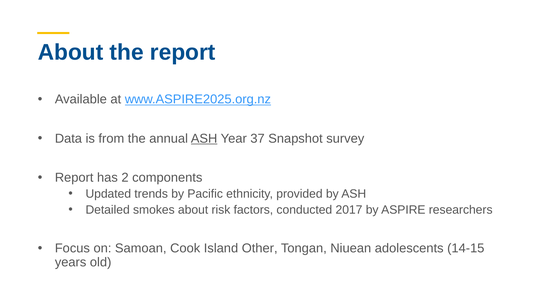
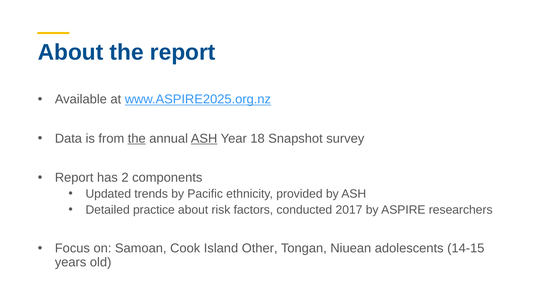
the at (137, 139) underline: none -> present
37: 37 -> 18
smokes: smokes -> practice
